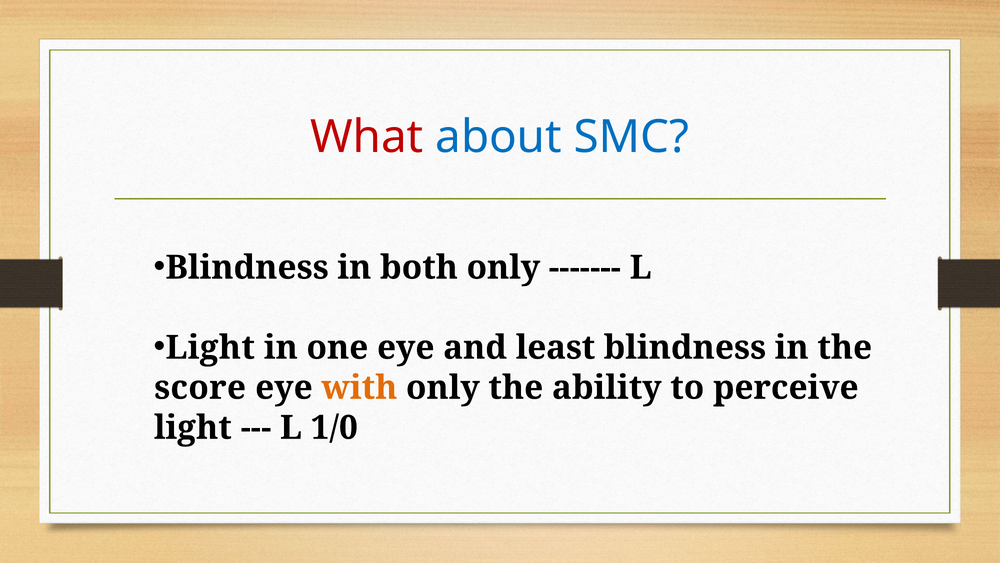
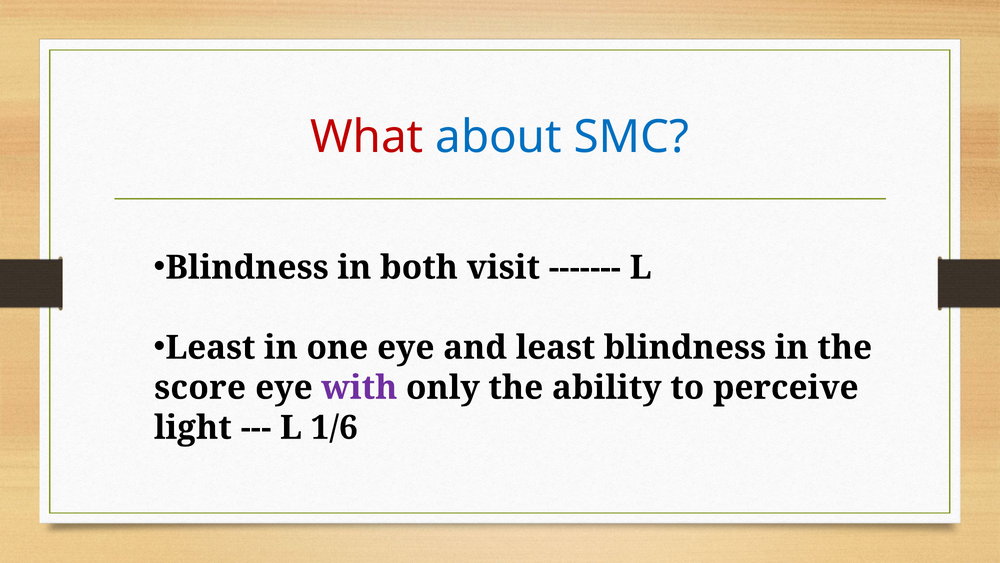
both only: only -> visit
Light at (210, 347): Light -> Least
with colour: orange -> purple
1/0: 1/0 -> 1/6
